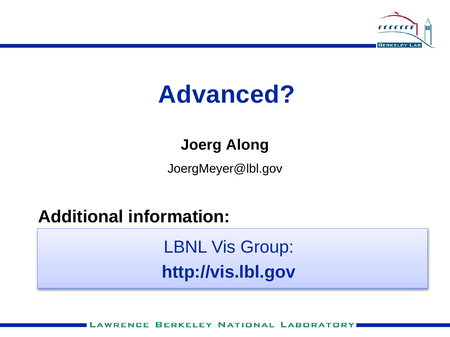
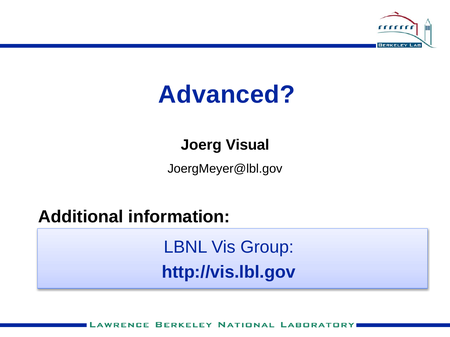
Along: Along -> Visual
